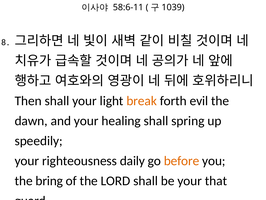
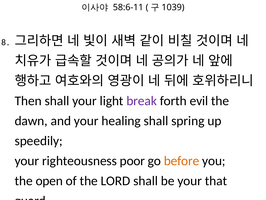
break colour: orange -> purple
daily: daily -> poor
bring: bring -> open
